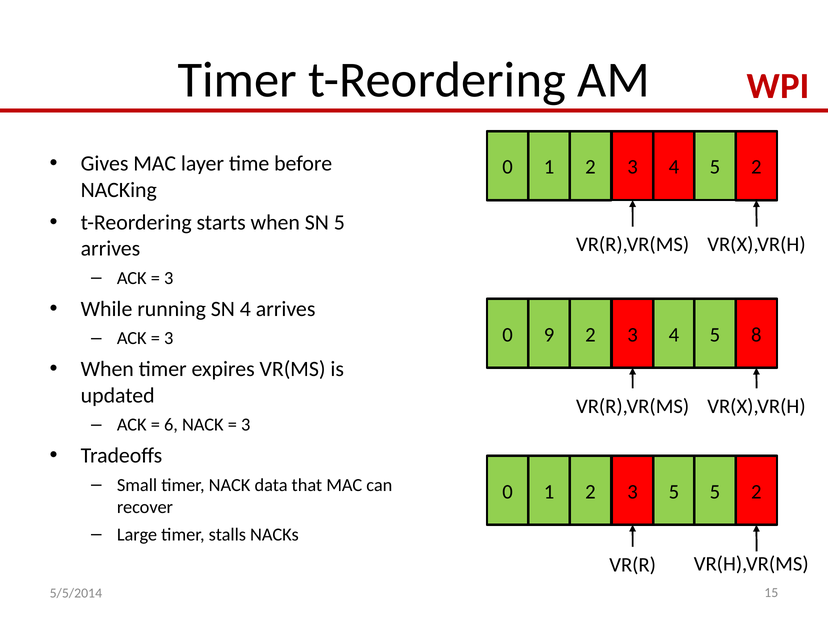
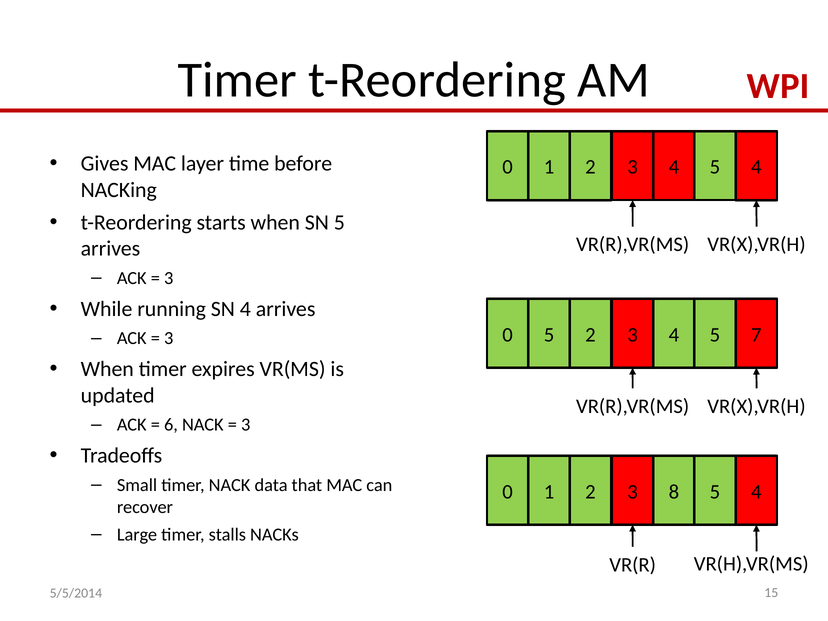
4 5 2: 2 -> 4
0 9: 9 -> 5
8: 8 -> 7
3 5: 5 -> 8
2 at (756, 492): 2 -> 4
